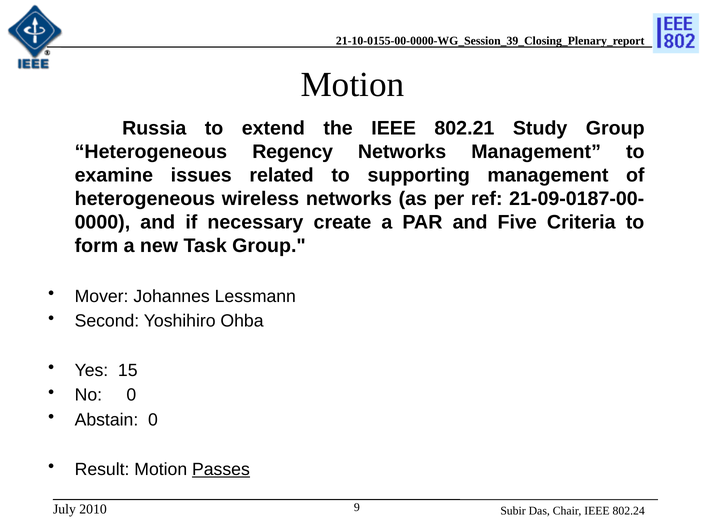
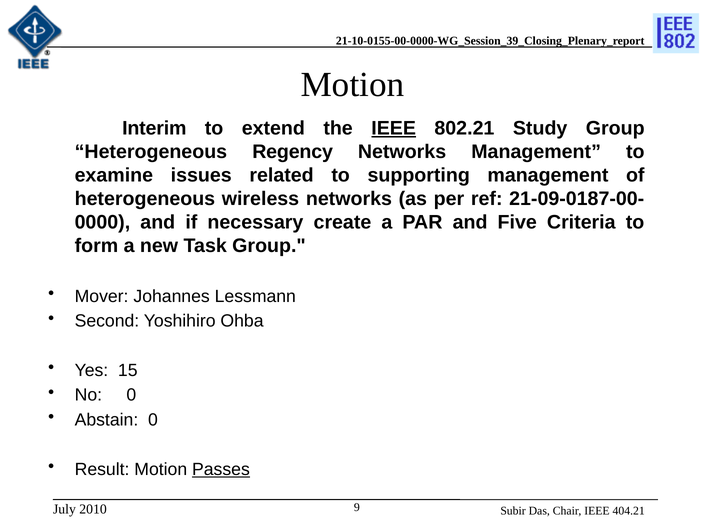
Russia: Russia -> Interim
IEEE at (394, 128) underline: none -> present
802.24: 802.24 -> 404.21
